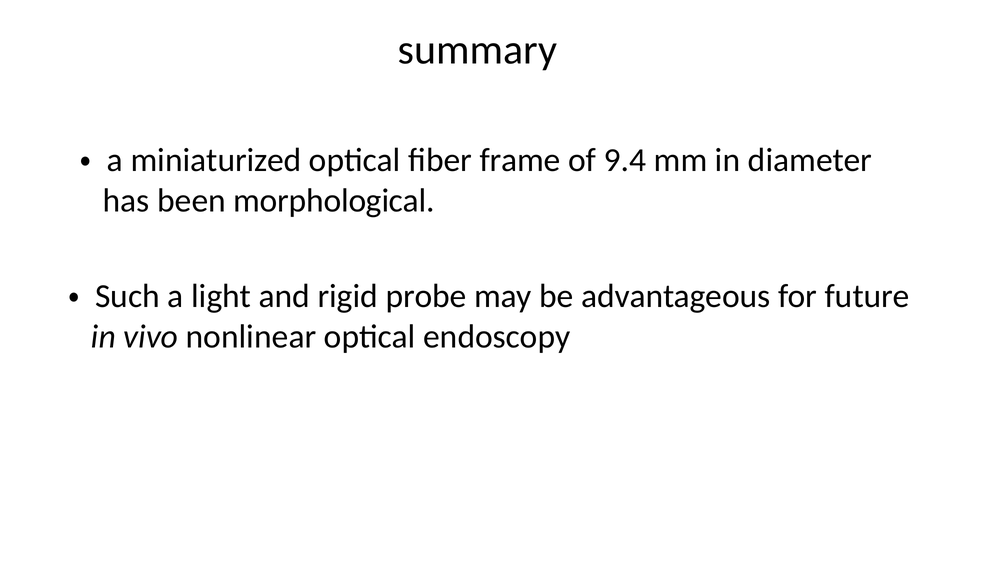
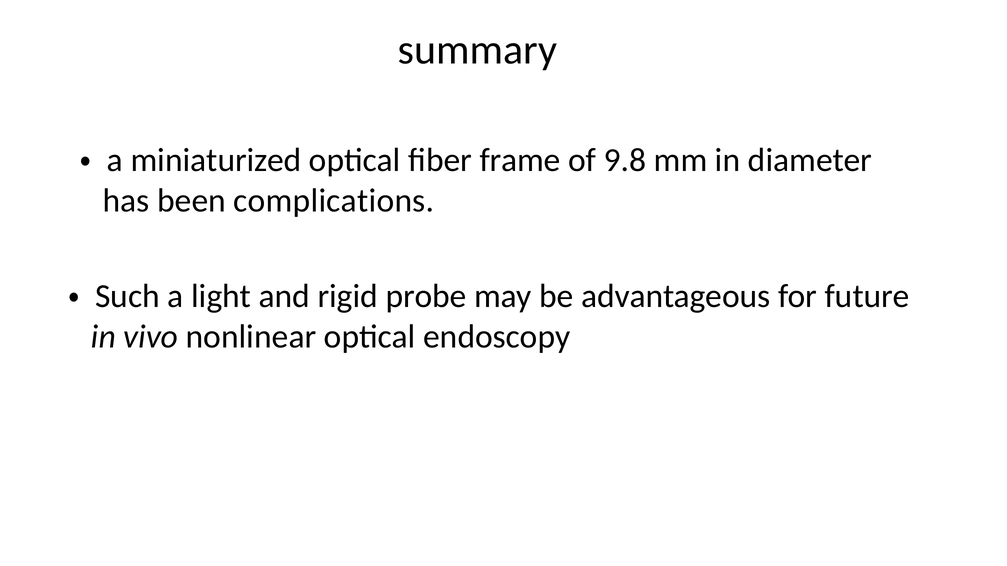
9.4: 9.4 -> 9.8
morphological: morphological -> complications
